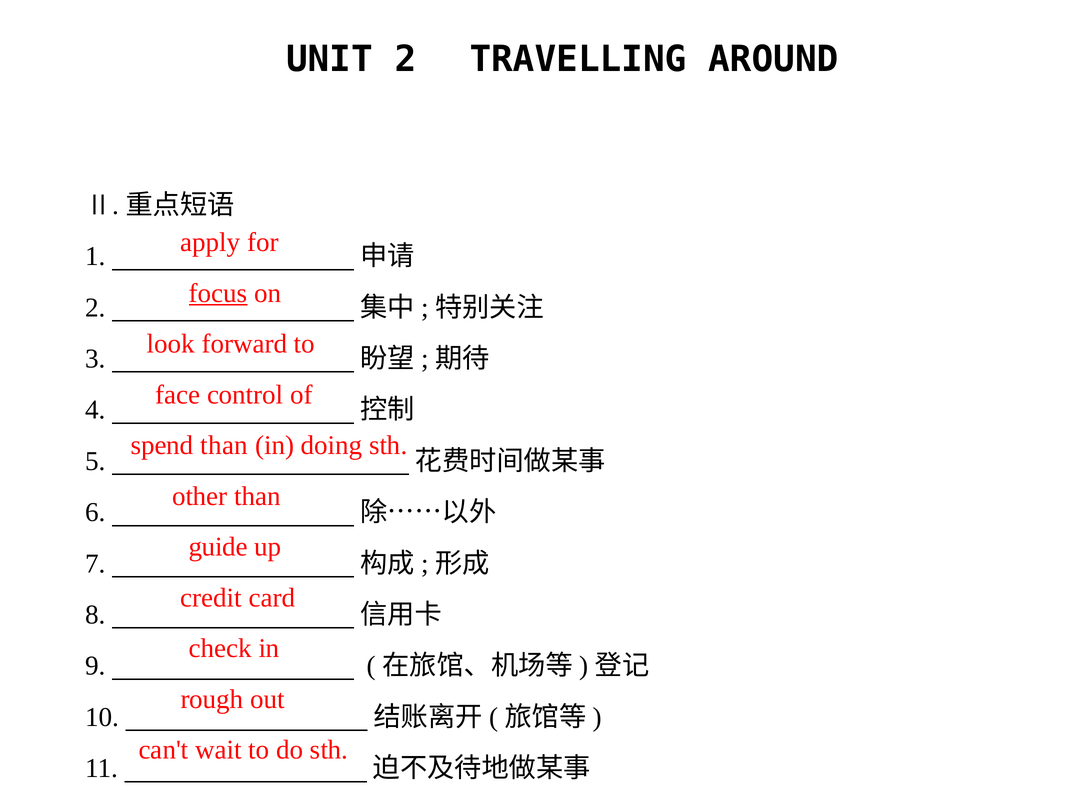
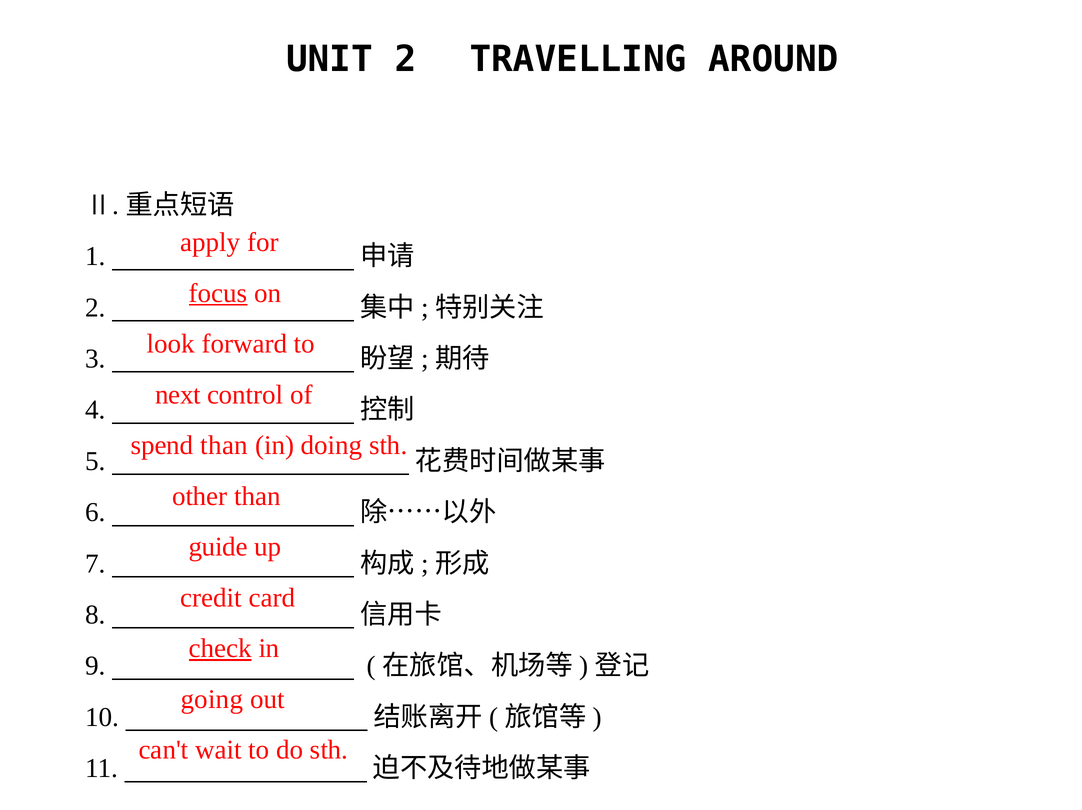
face: face -> next
check underline: none -> present
rough: rough -> going
